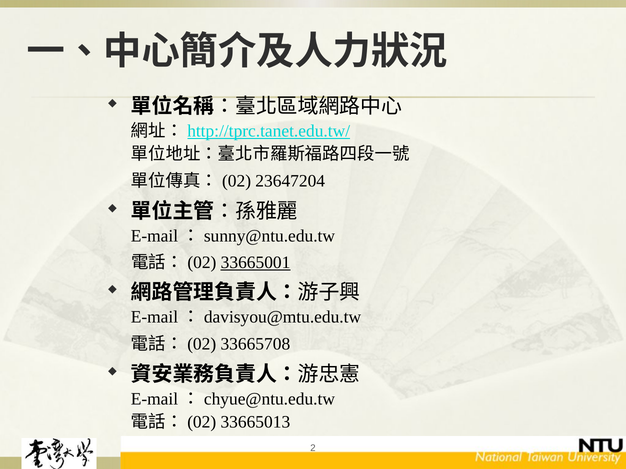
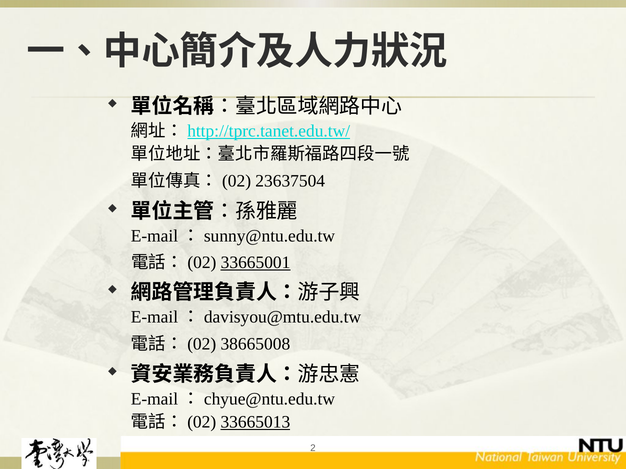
23647204: 23647204 -> 23637504
33665708: 33665708 -> 38665008
33665013 underline: none -> present
